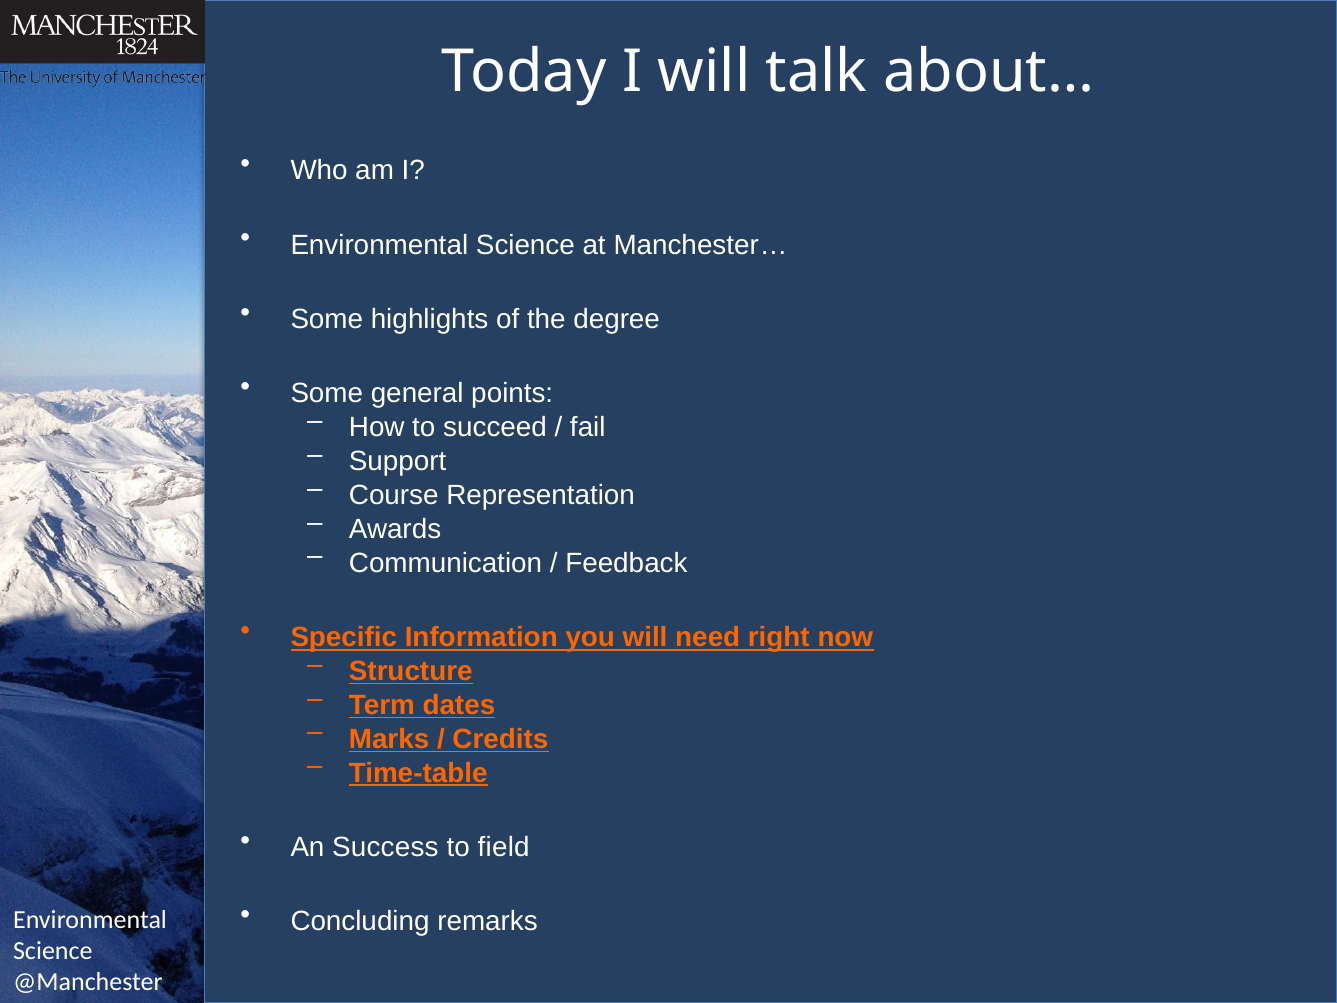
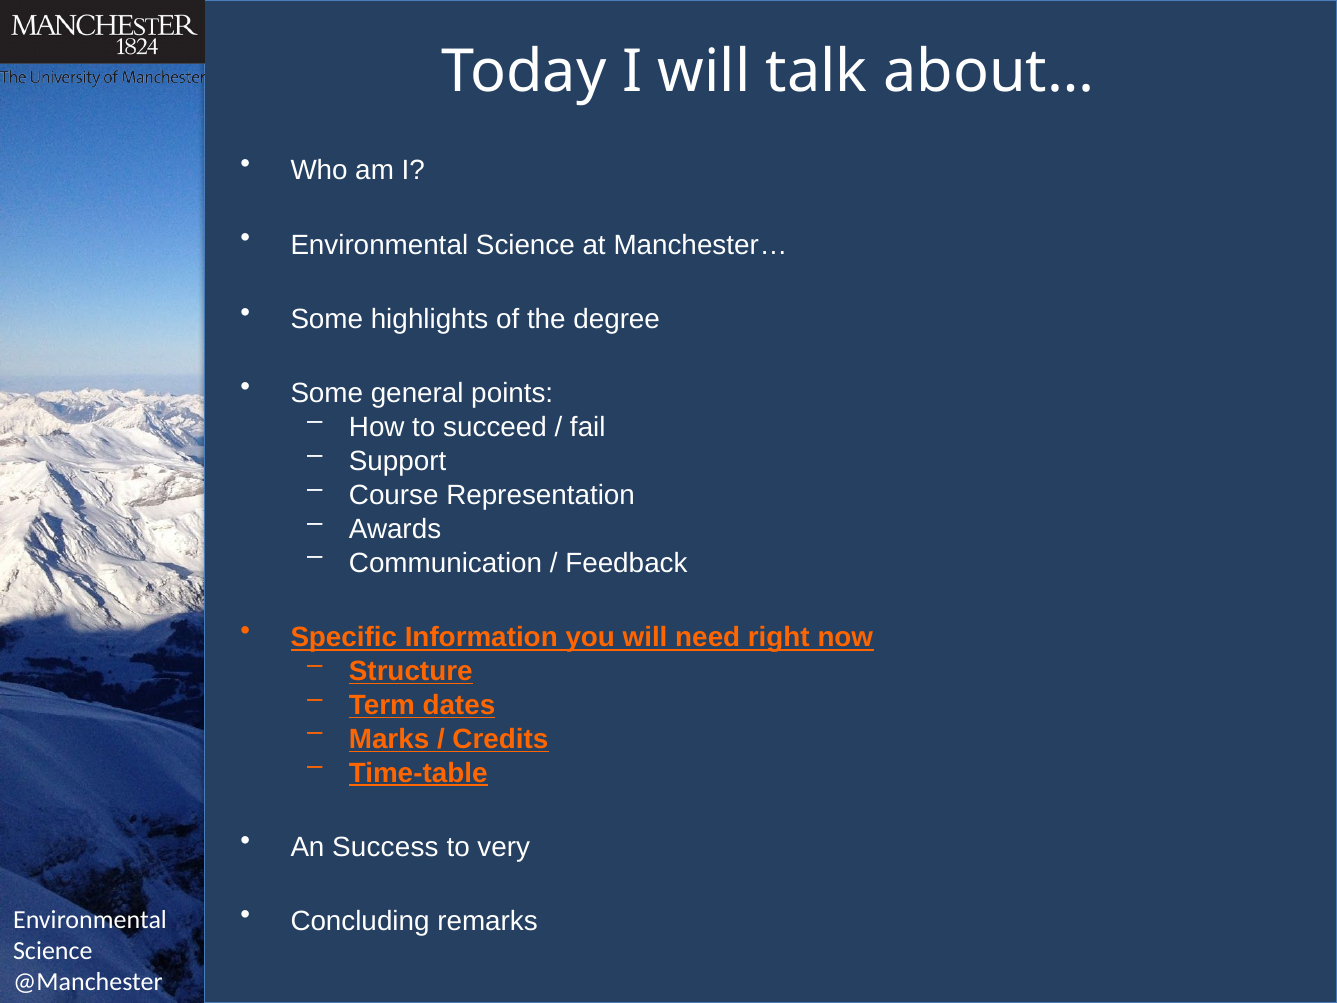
field: field -> very
